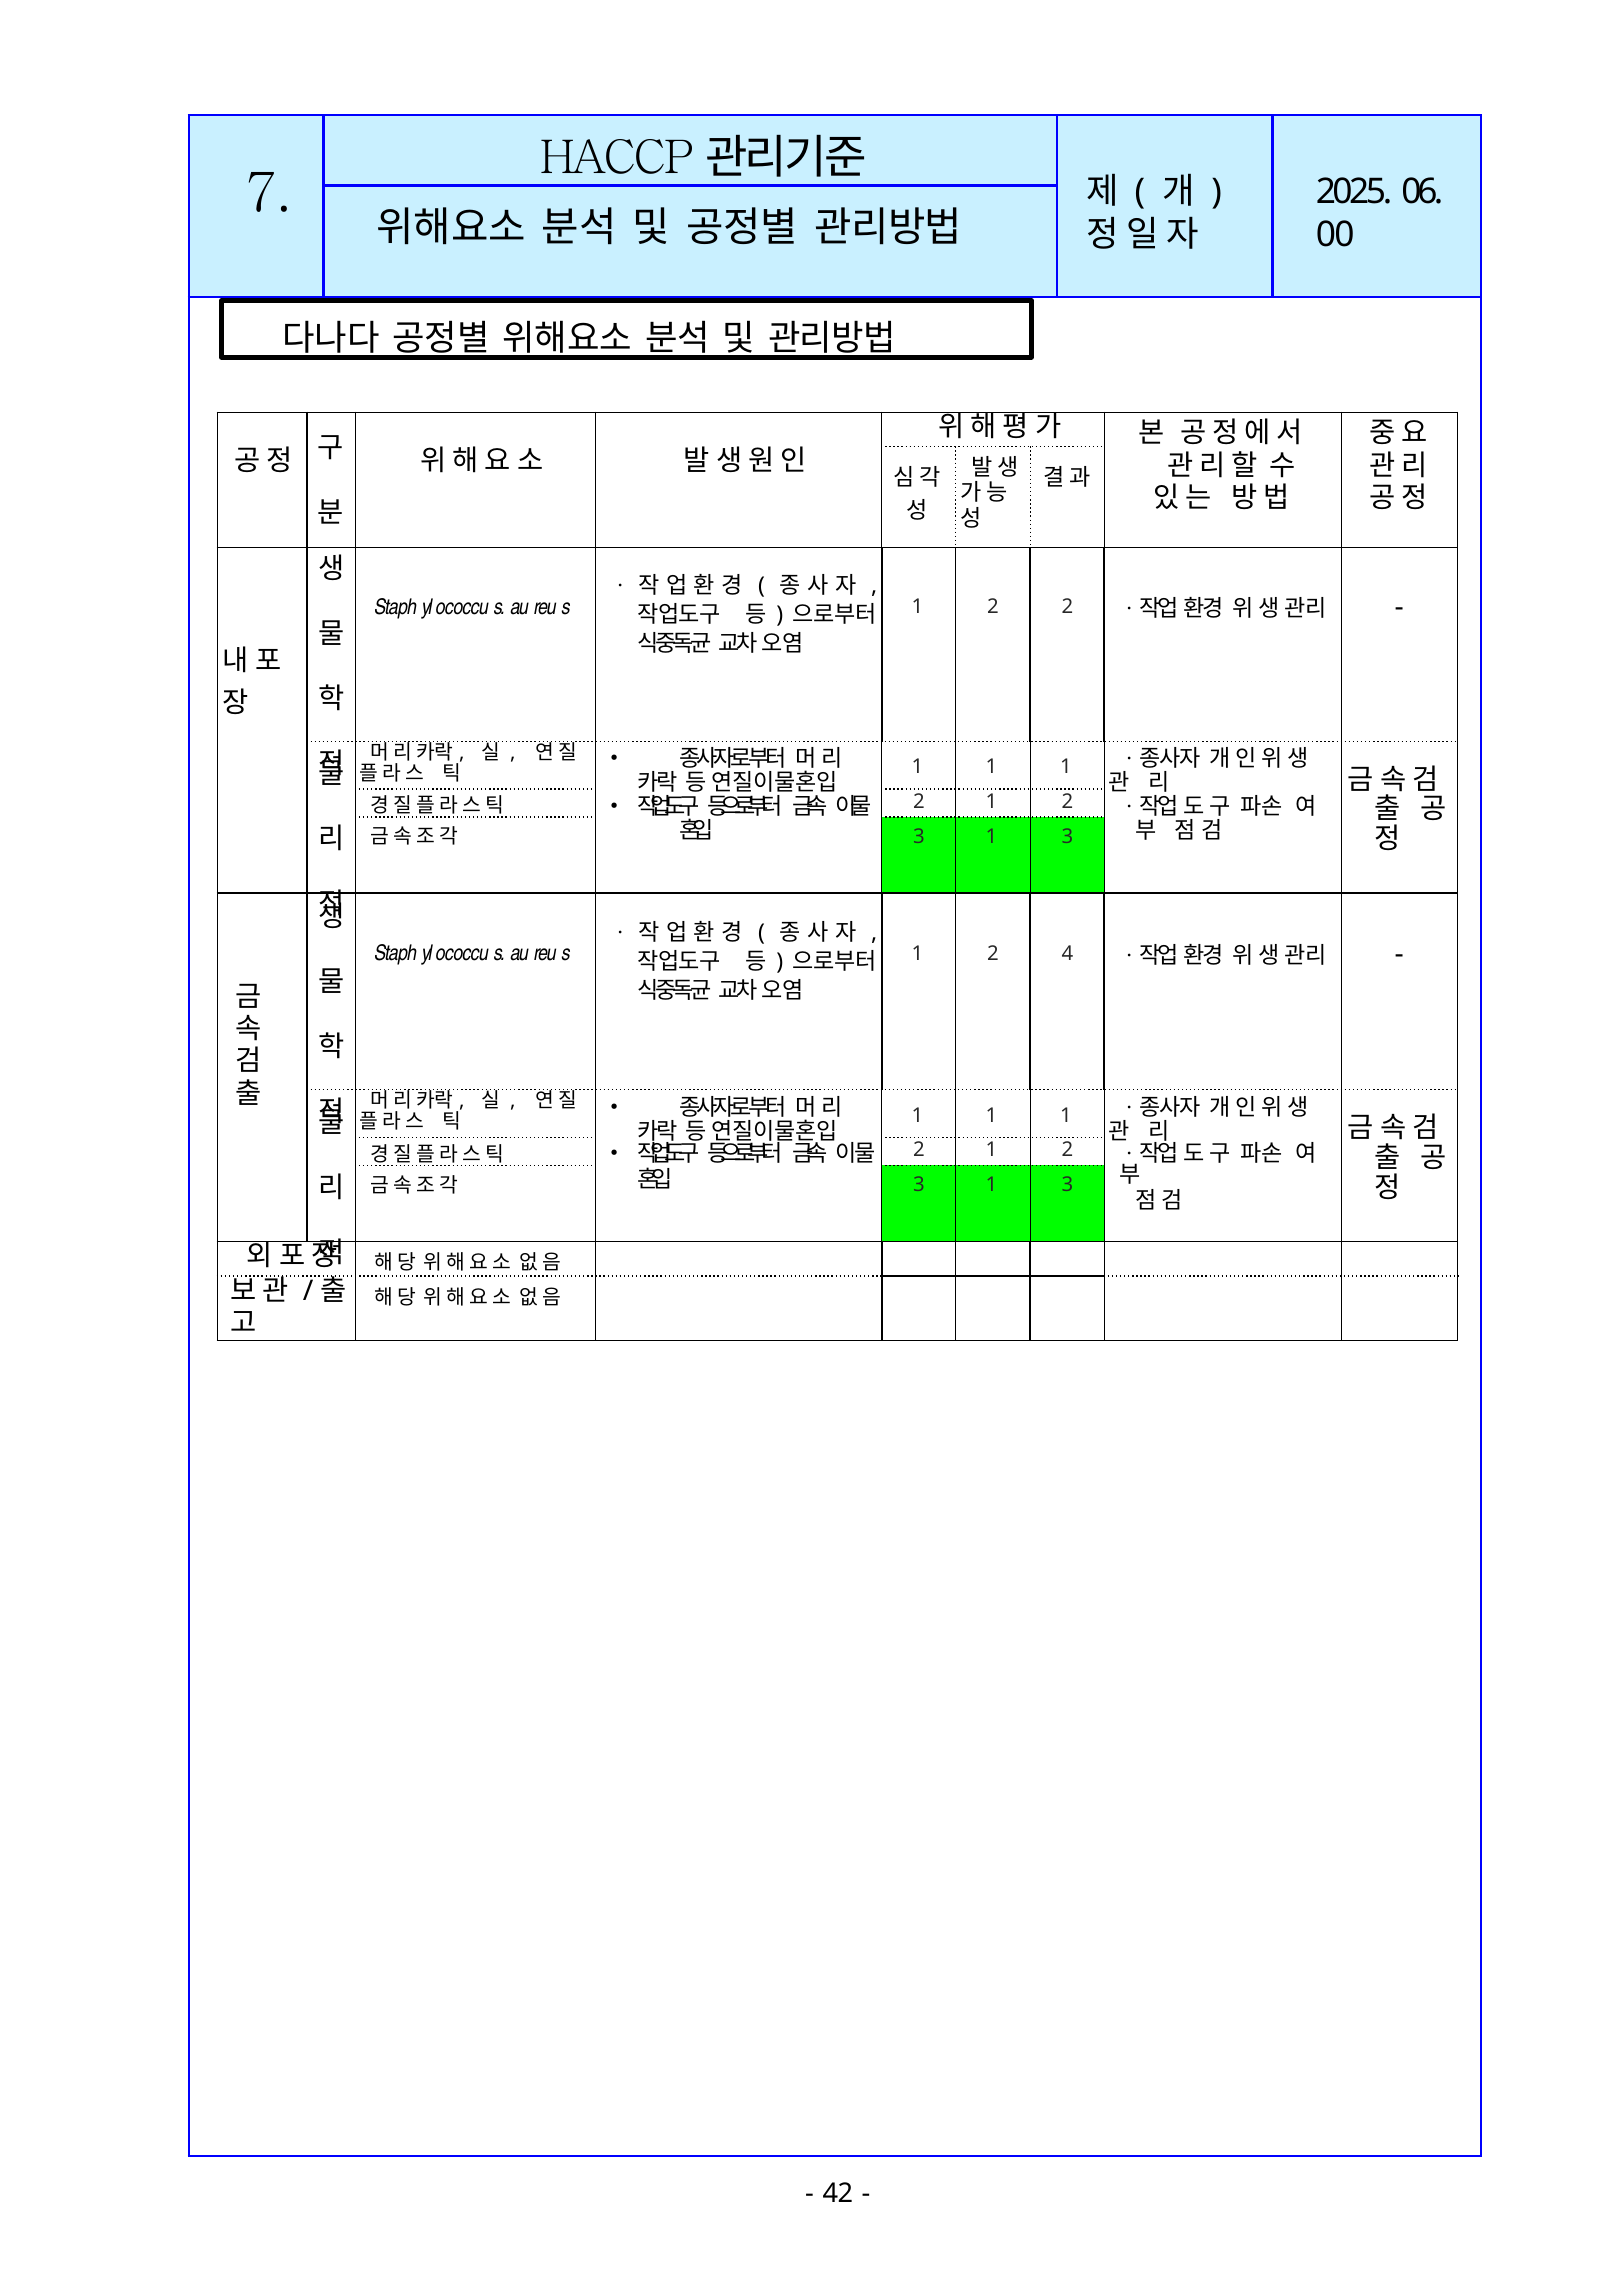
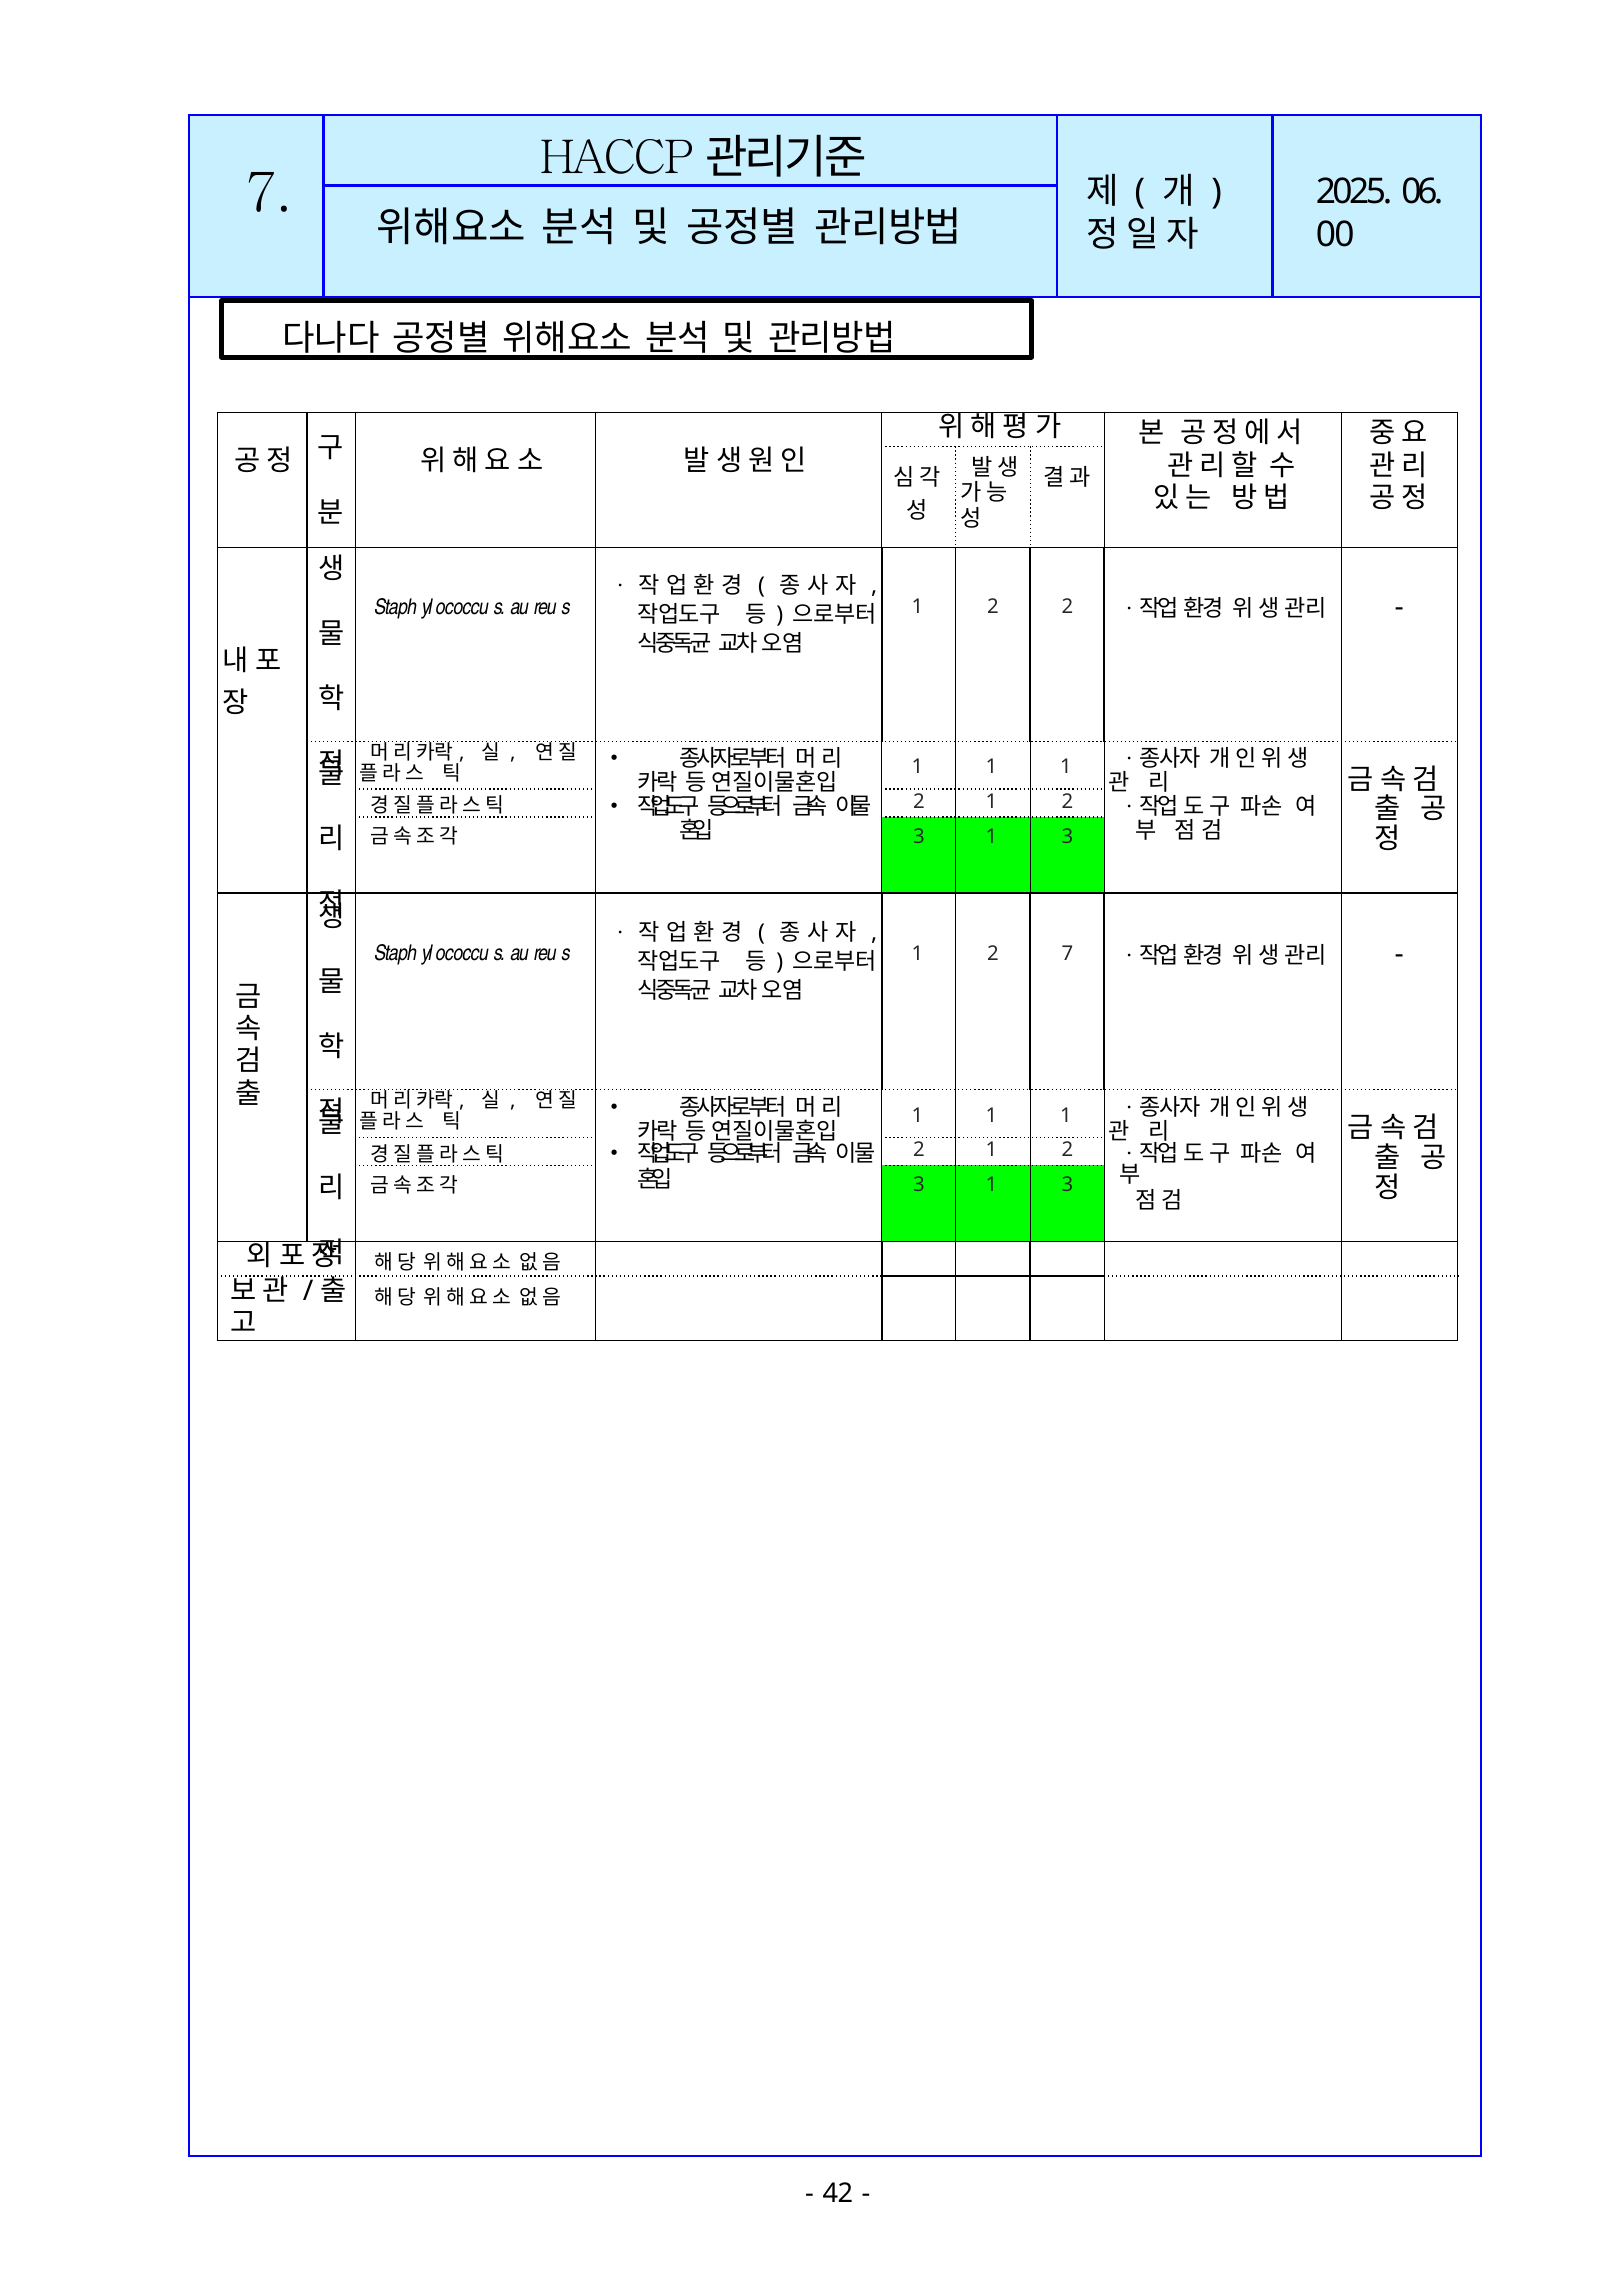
2 4: 4 -> 7
